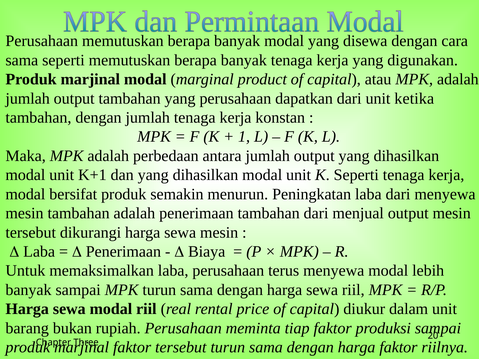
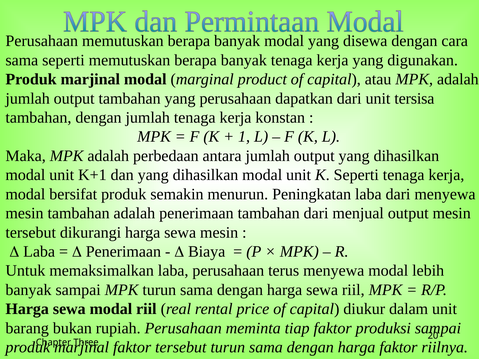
ketika: ketika -> tersisa
